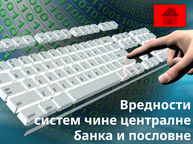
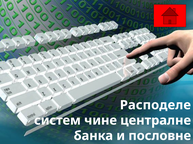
Вредности: Вредности -> Расподеле
